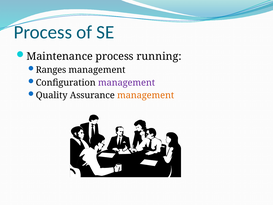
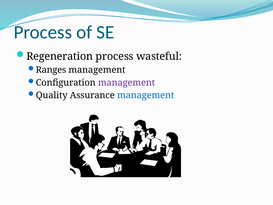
Maintenance: Maintenance -> Regeneration
running: running -> wasteful
management at (146, 95) colour: orange -> blue
